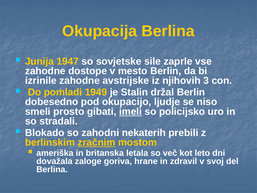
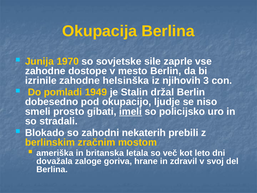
1947: 1947 -> 1970
avstrijske: avstrijske -> helsinška
zračnim underline: present -> none
